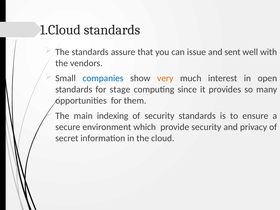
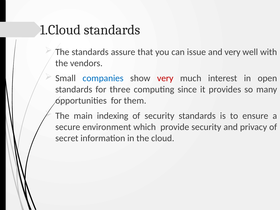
and sent: sent -> very
very at (165, 78) colour: orange -> red
stage: stage -> three
